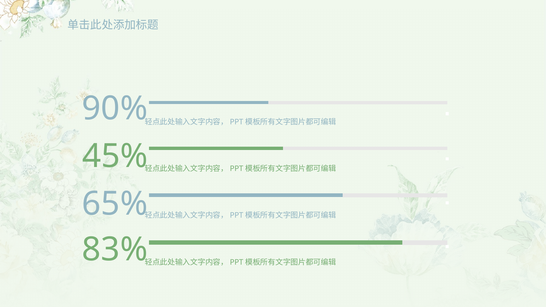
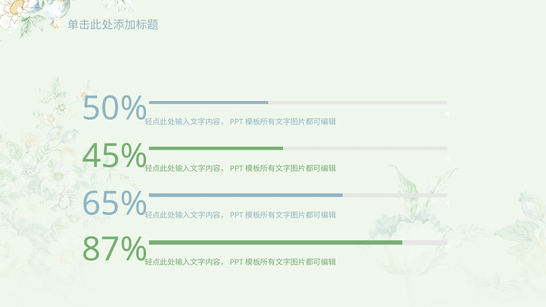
90%: 90% -> 50%
83%: 83% -> 87%
